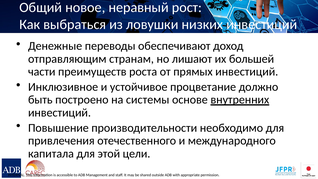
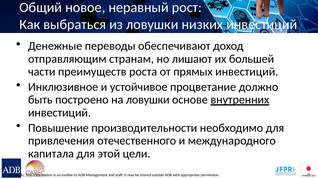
на системы: системы -> ловушки
